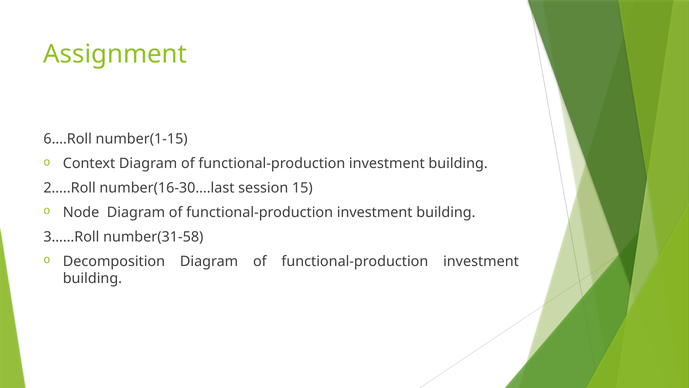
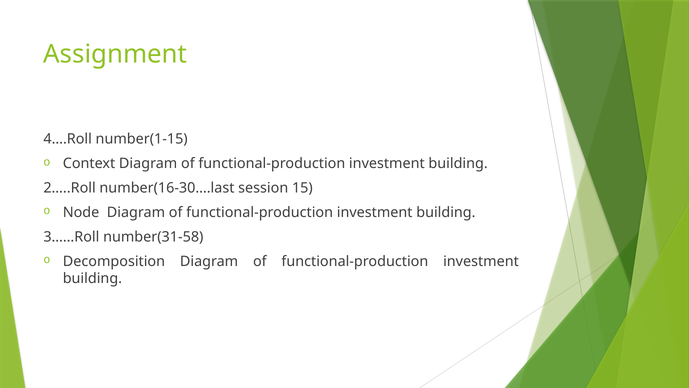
6….Roll: 6….Roll -> 4….Roll
